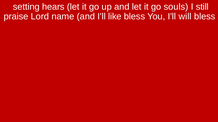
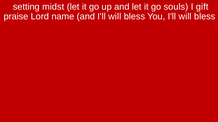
hears: hears -> midst
still: still -> gift
and I'll like: like -> will
